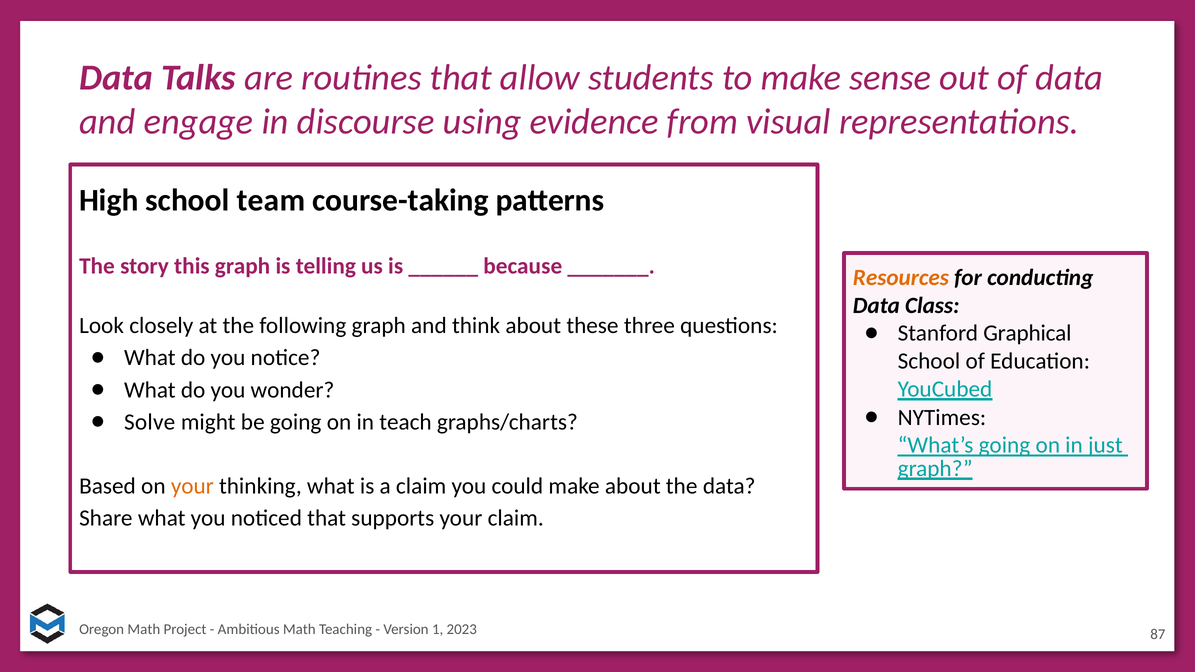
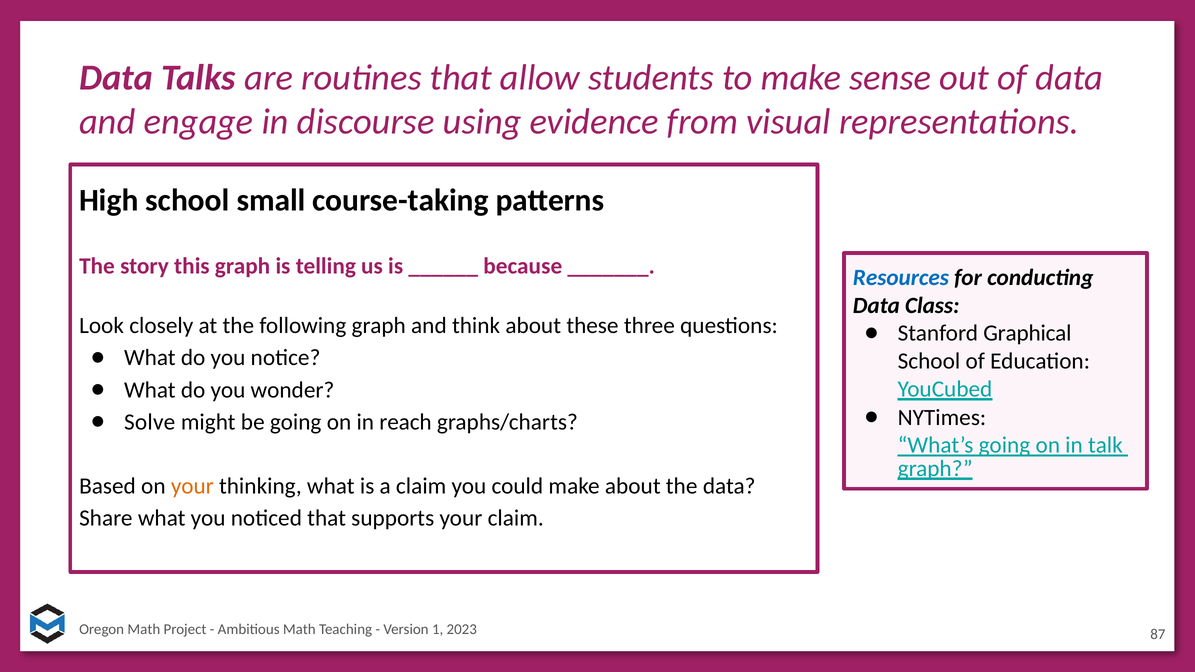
team: team -> small
Resources colour: orange -> blue
teach: teach -> reach
just: just -> talk
